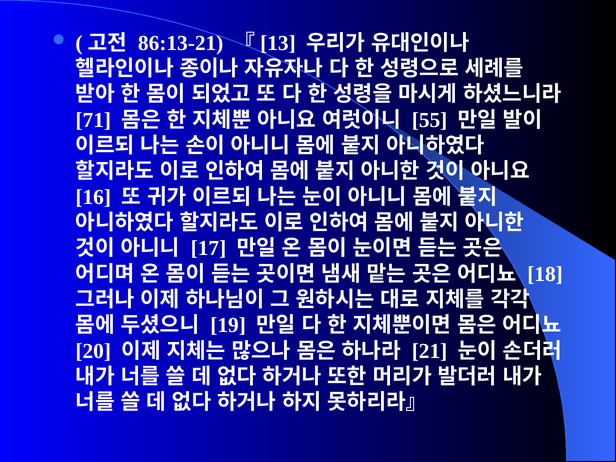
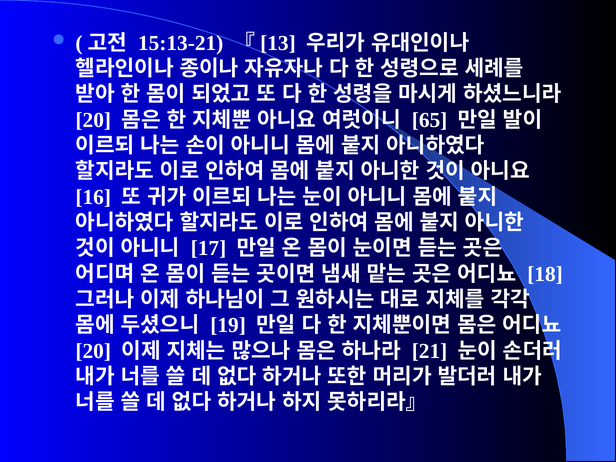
86:13-21: 86:13-21 -> 15:13-21
71 at (93, 120): 71 -> 20
55: 55 -> 65
